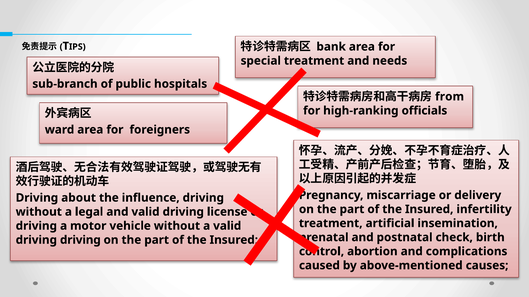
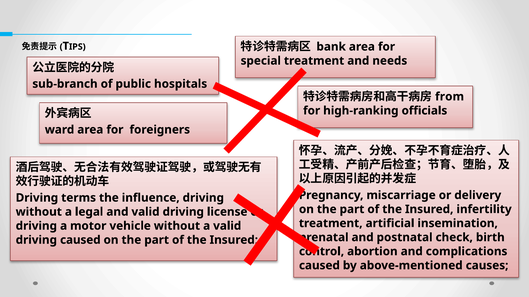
about: about -> terms
driving driving: driving -> caused
